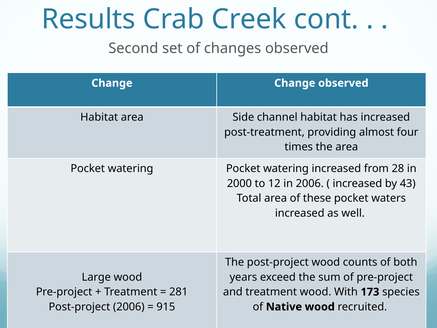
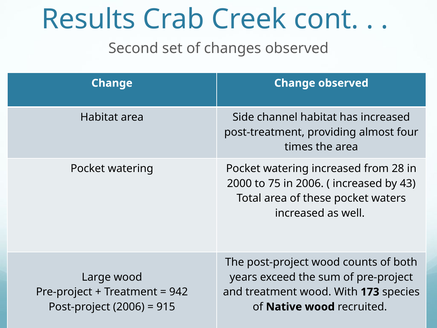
12: 12 -> 75
281: 281 -> 942
